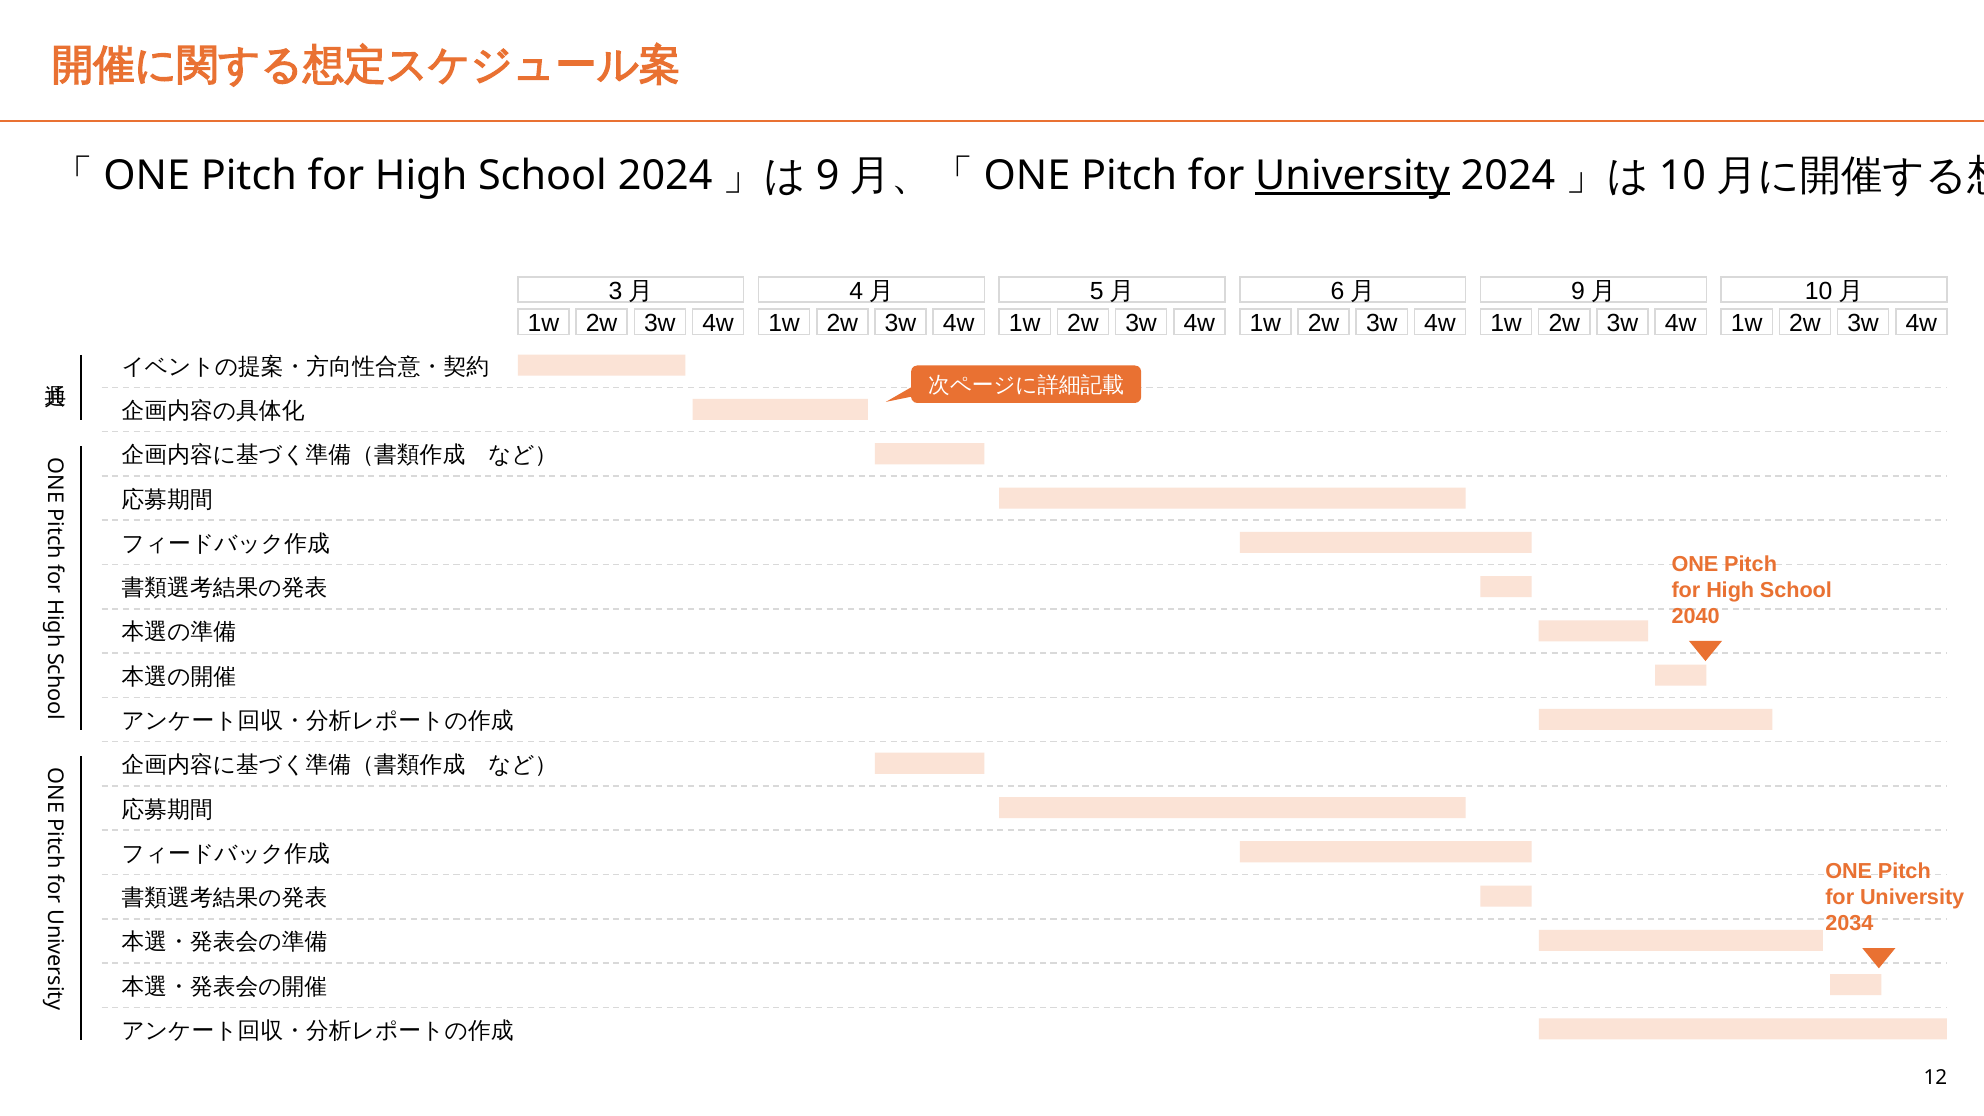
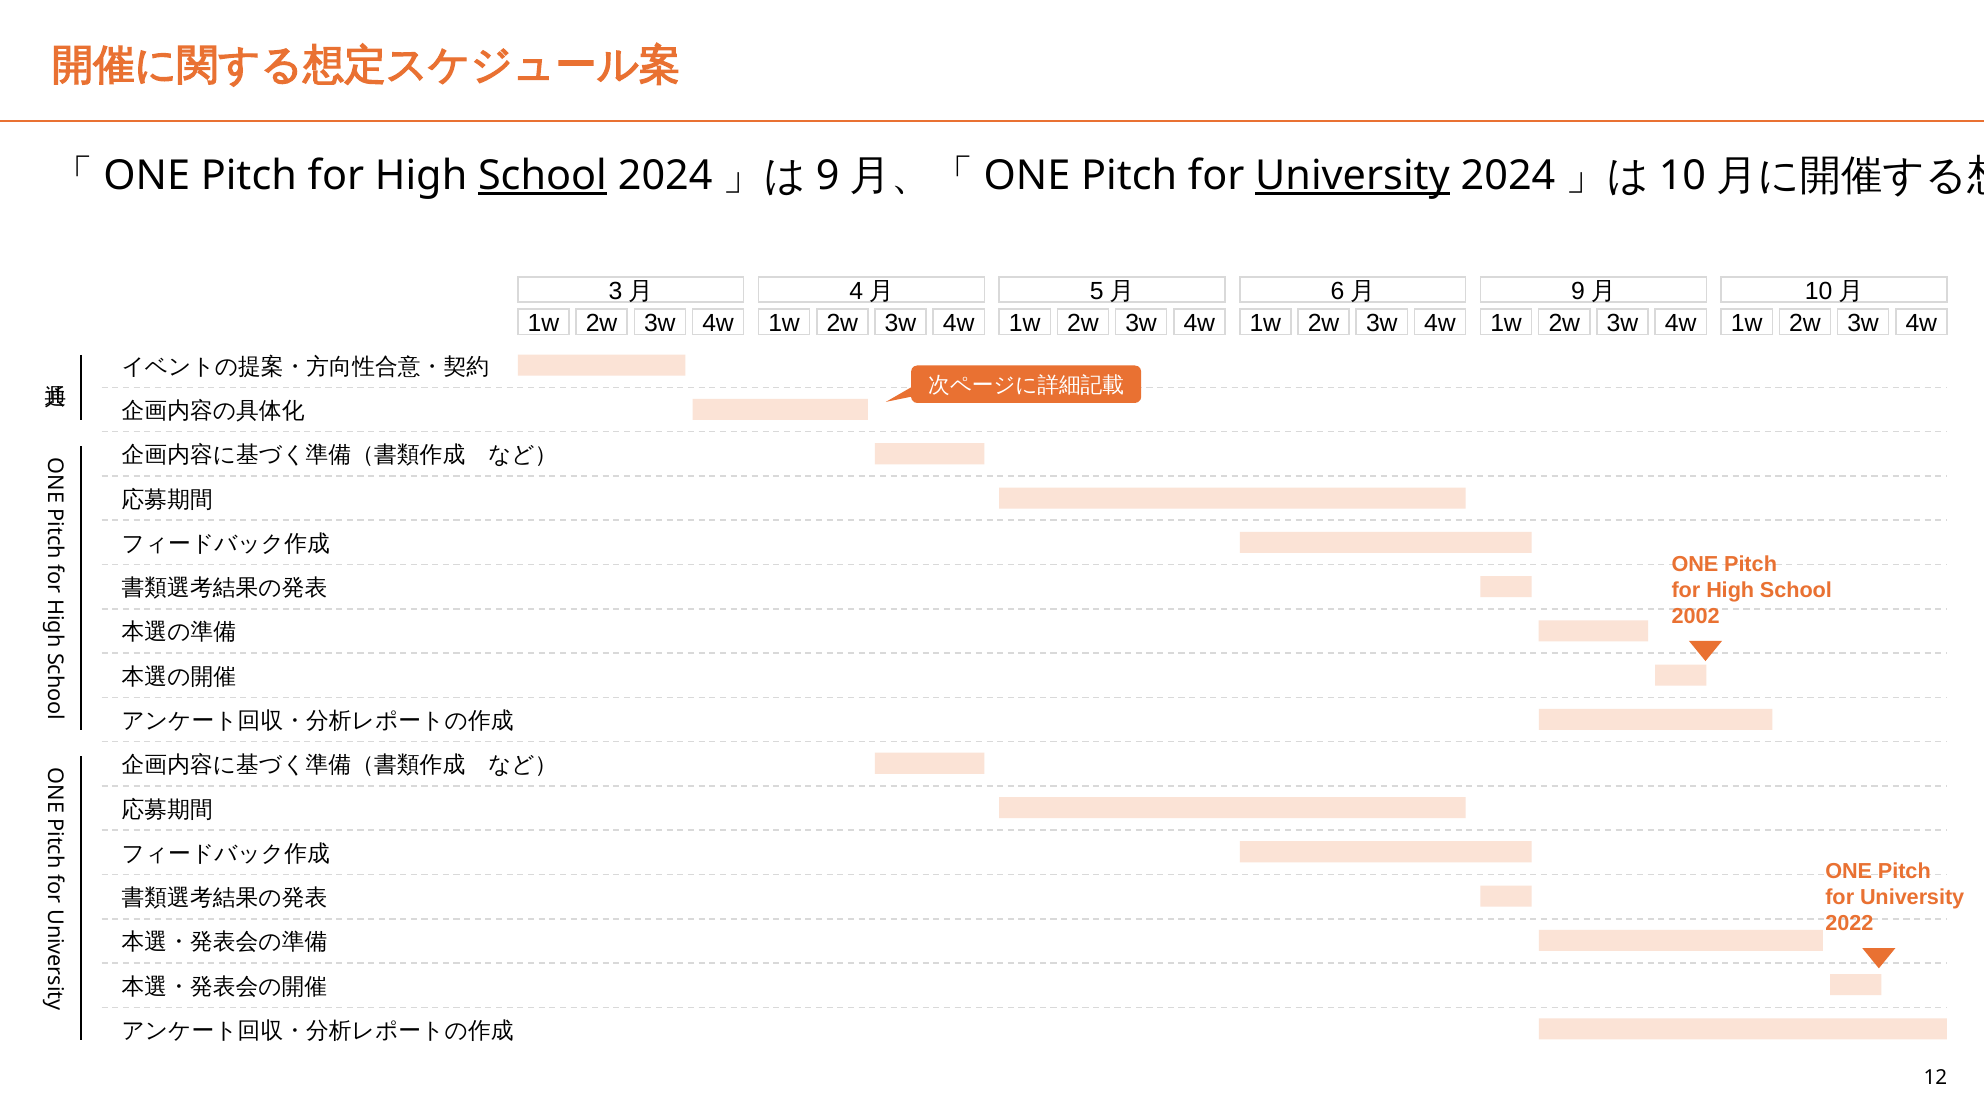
School at (542, 176) underline: none -> present
2040: 2040 -> 2002
2034: 2034 -> 2022
